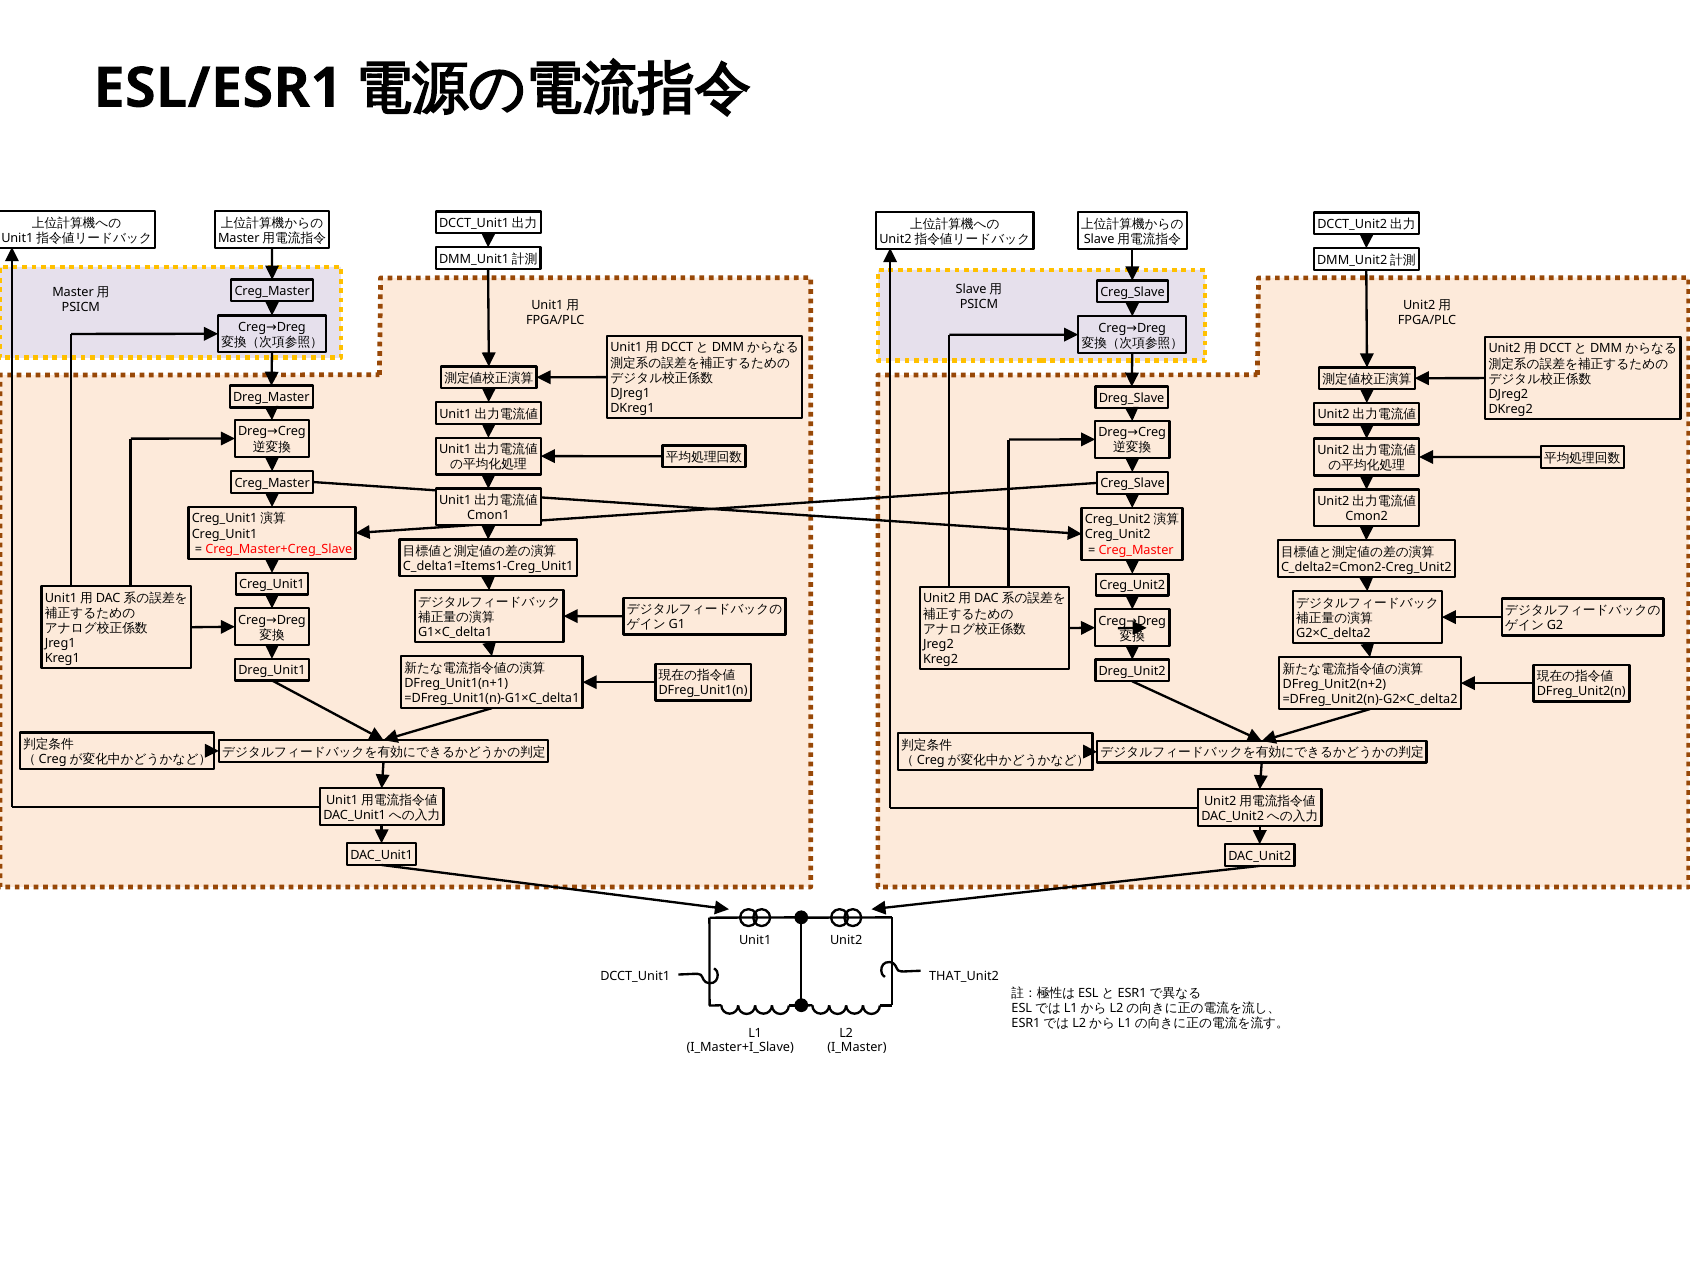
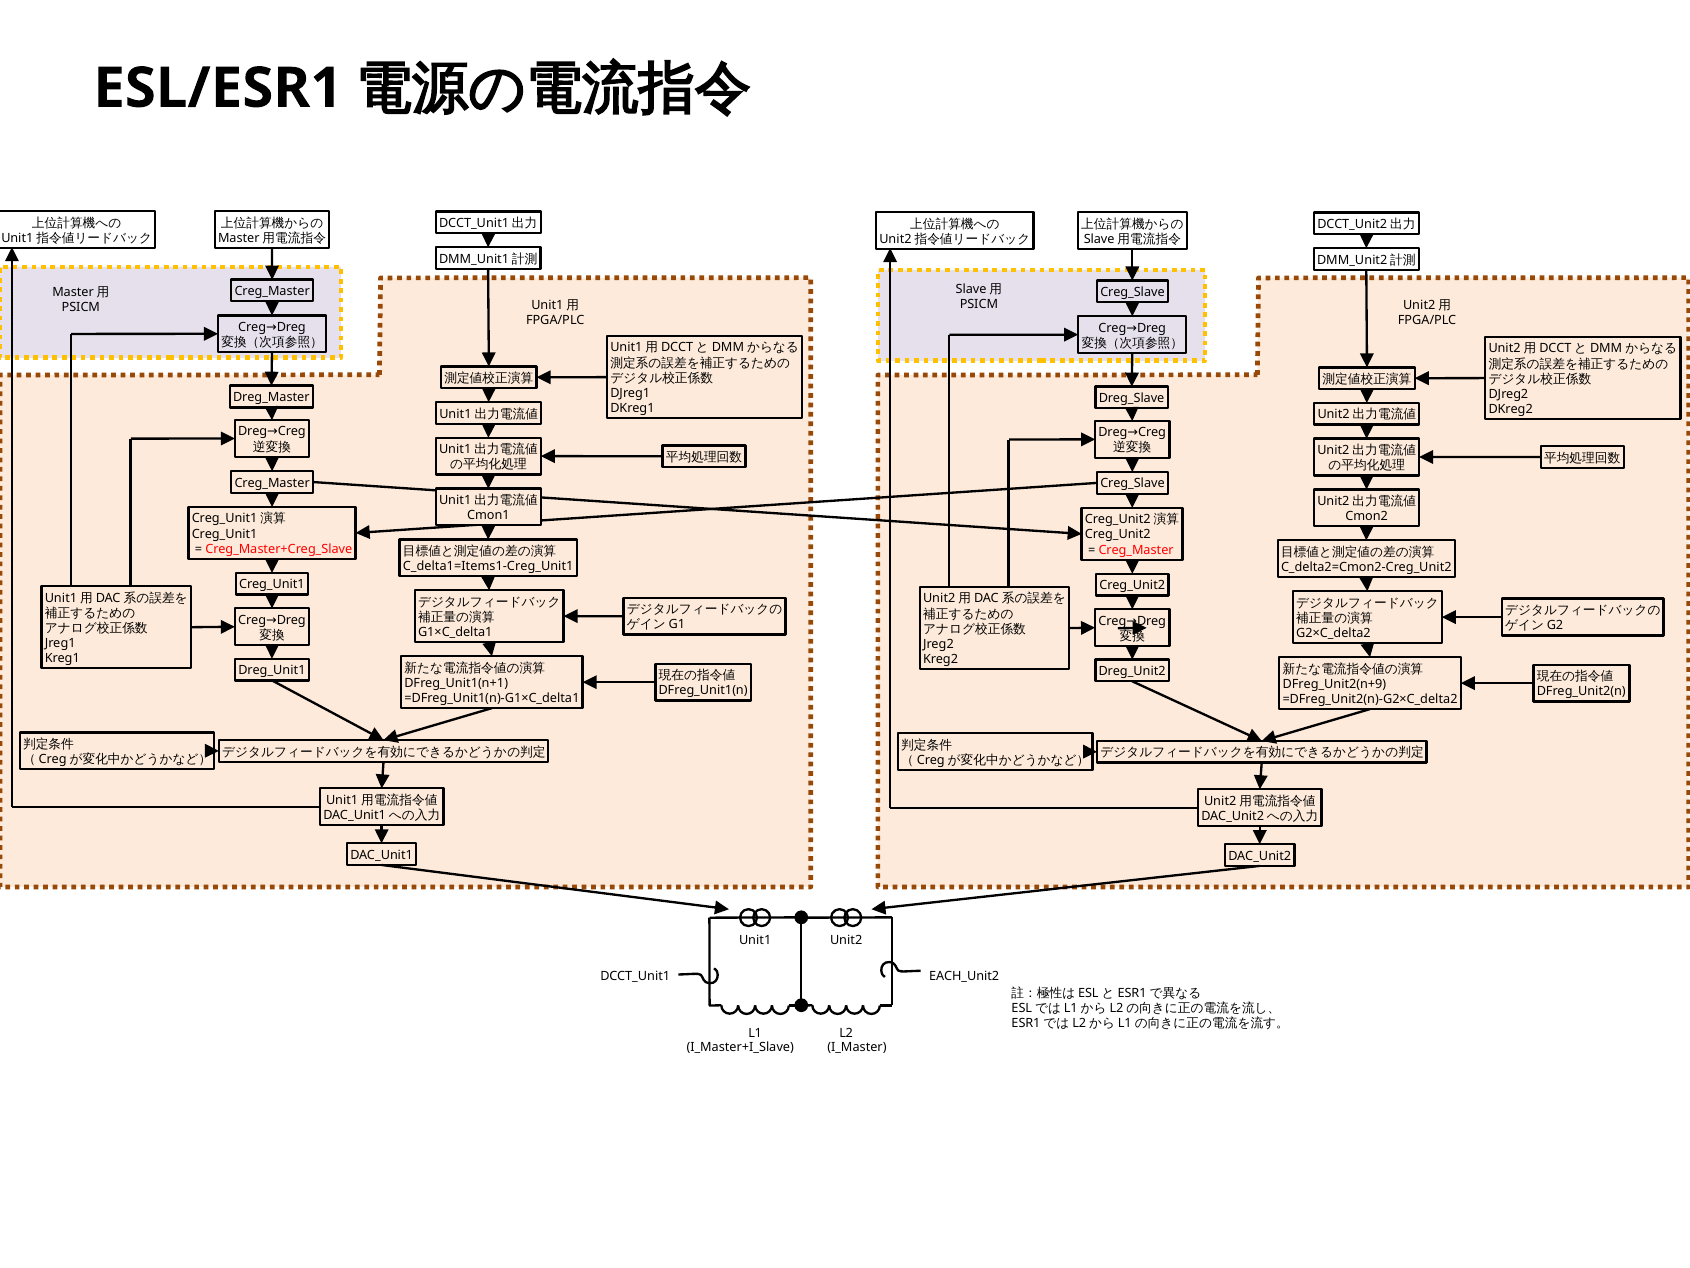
DFreg_Unit2(n+2: DFreg_Unit2(n+2 -> DFreg_Unit2(n+9
THAT_Unit2: THAT_Unit2 -> EACH_Unit2
